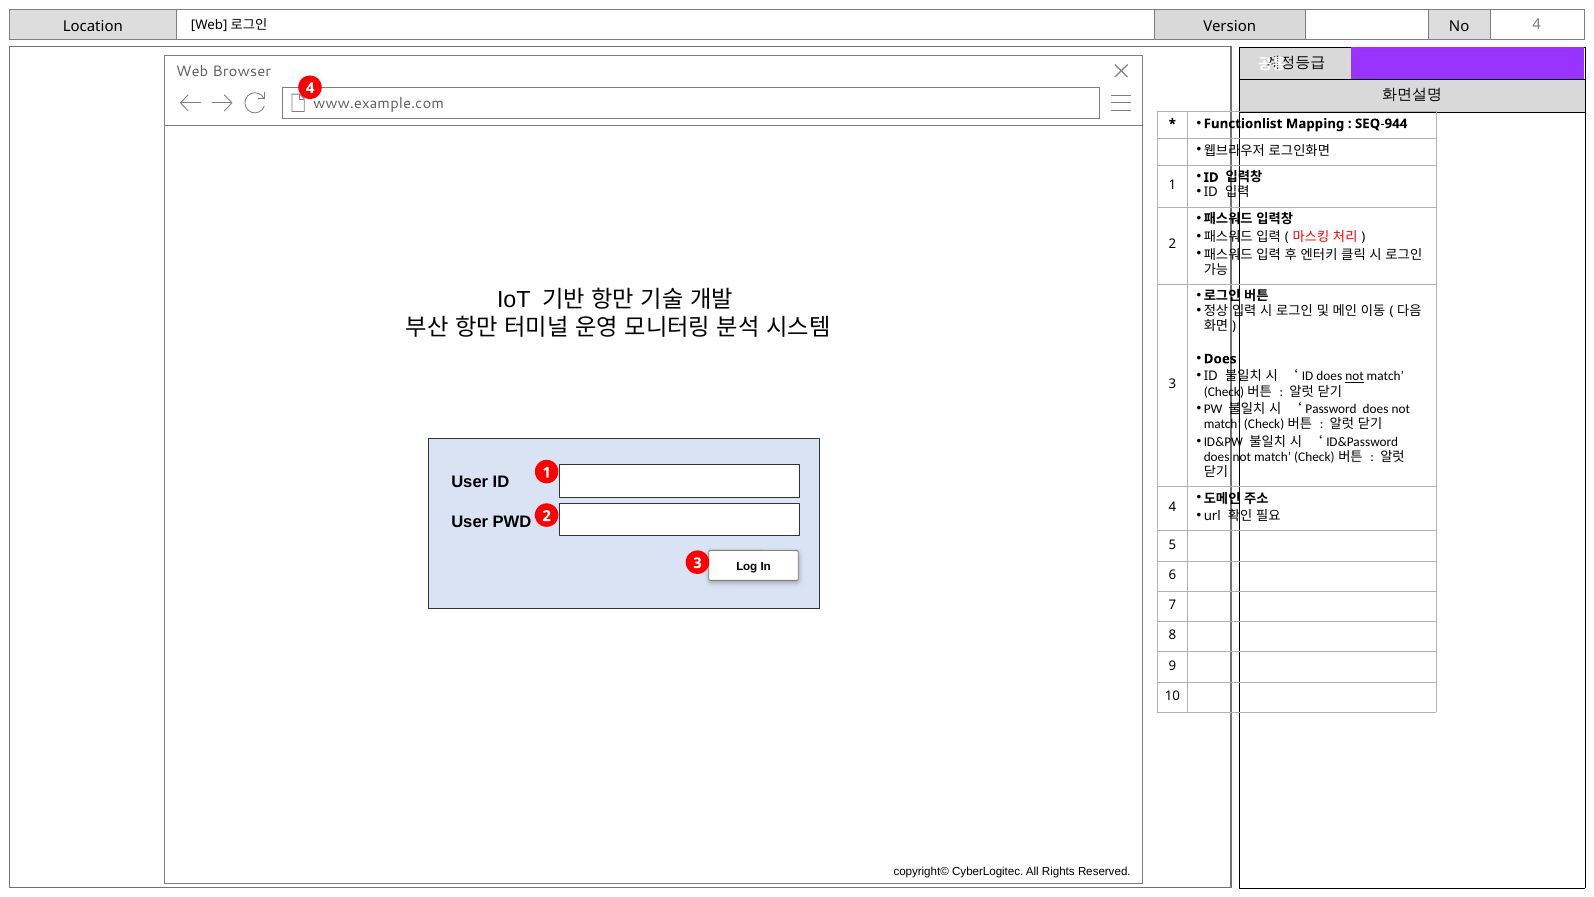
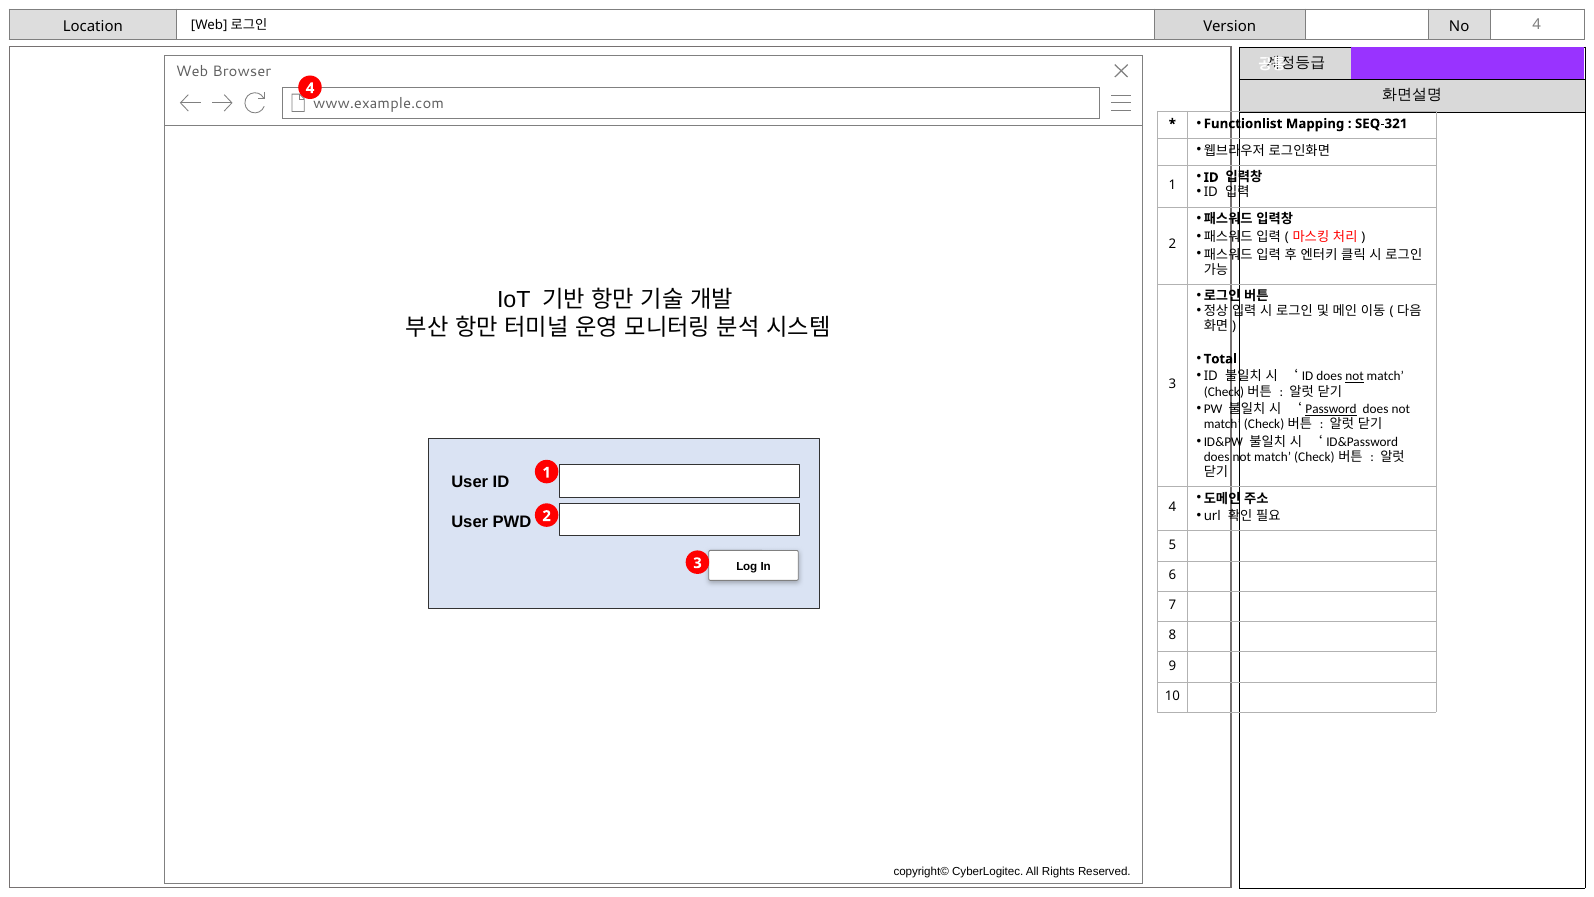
SEQ-944: SEQ-944 -> SEQ-321
Does at (1220, 359): Does -> Total
Password underline: none -> present
